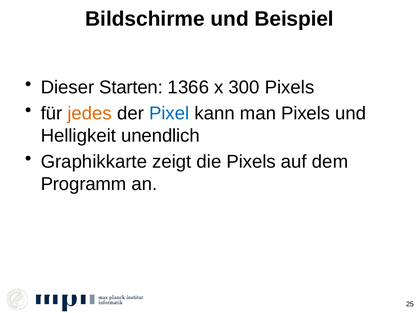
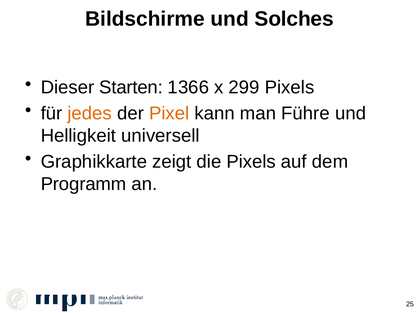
Beispiel: Beispiel -> Solches
300: 300 -> 299
Pixel colour: blue -> orange
man Pixels: Pixels -> Führe
unendlich: unendlich -> universell
